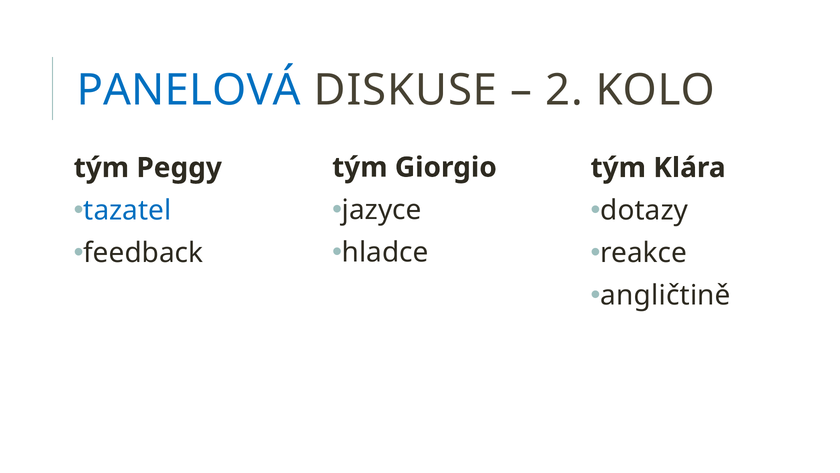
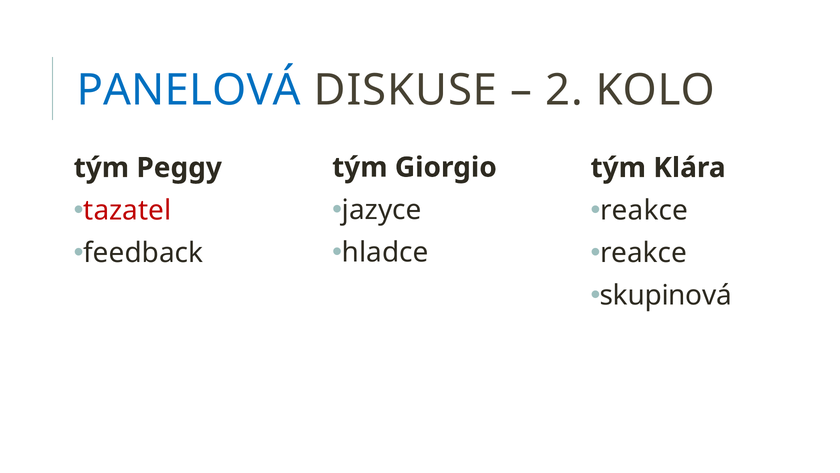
tazatel colour: blue -> red
dotazy at (644, 210): dotazy -> reakce
angličtině: angličtině -> skupinová
